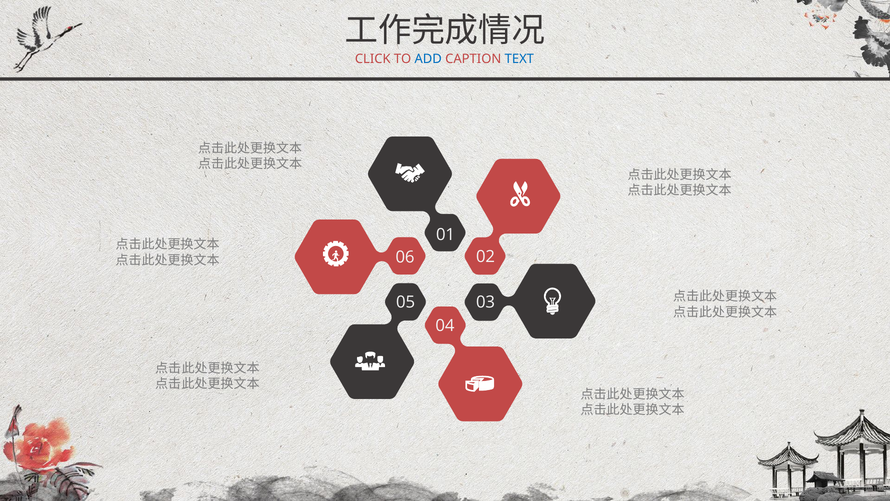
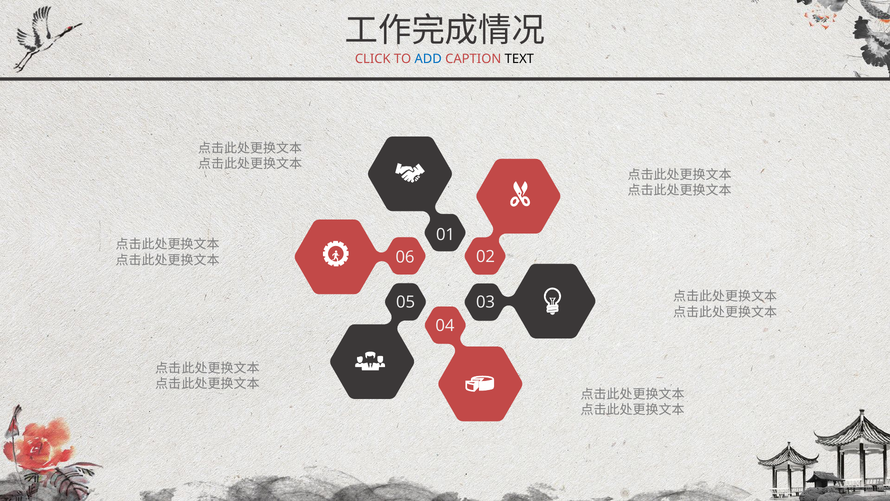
TEXT colour: blue -> black
